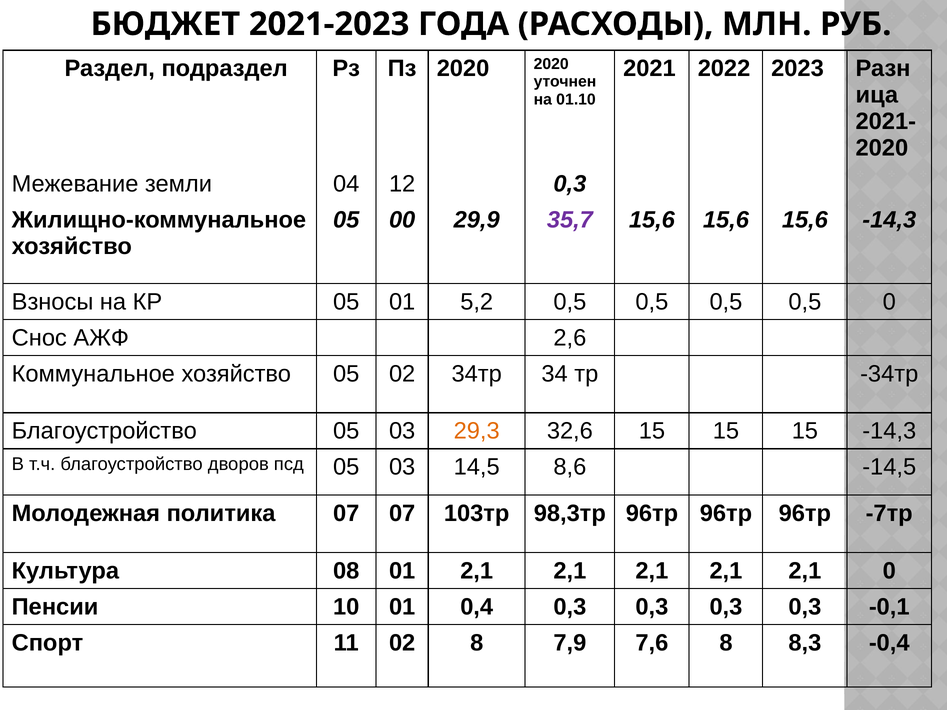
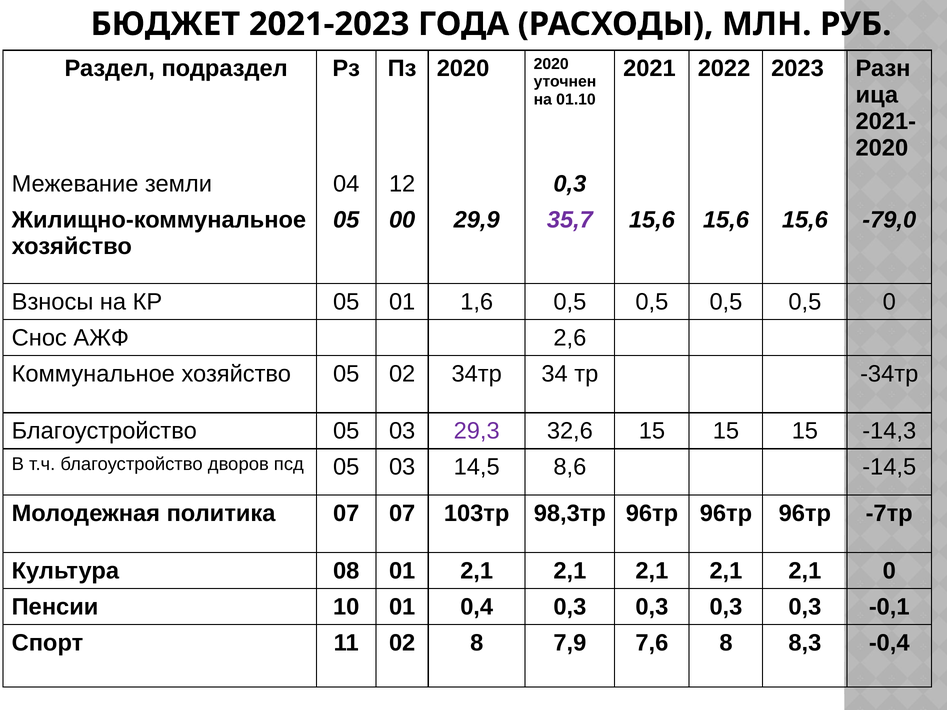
15,6 -14,3: -14,3 -> -79,0
5,2: 5,2 -> 1,6
29,3 colour: orange -> purple
